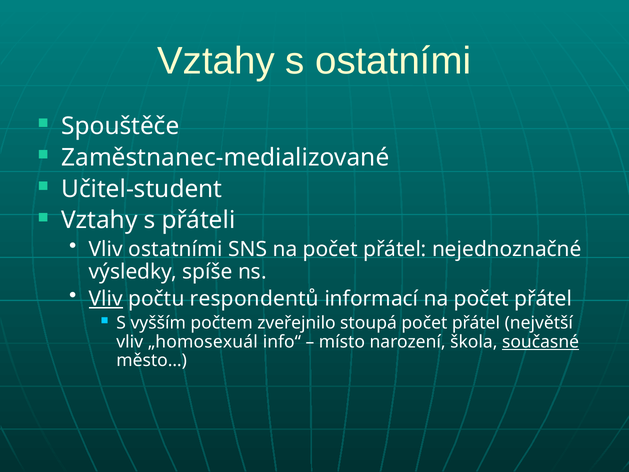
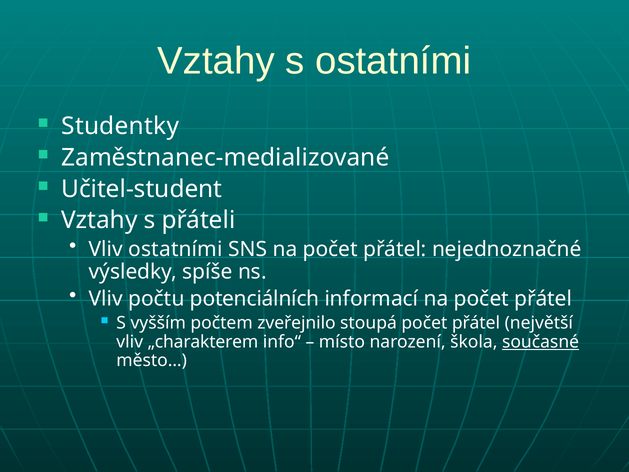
Spouštěče: Spouštěče -> Studentky
Vliv at (106, 298) underline: present -> none
respondentů: respondentů -> potenciálních
„homosexuál: „homosexuál -> „charakterem
